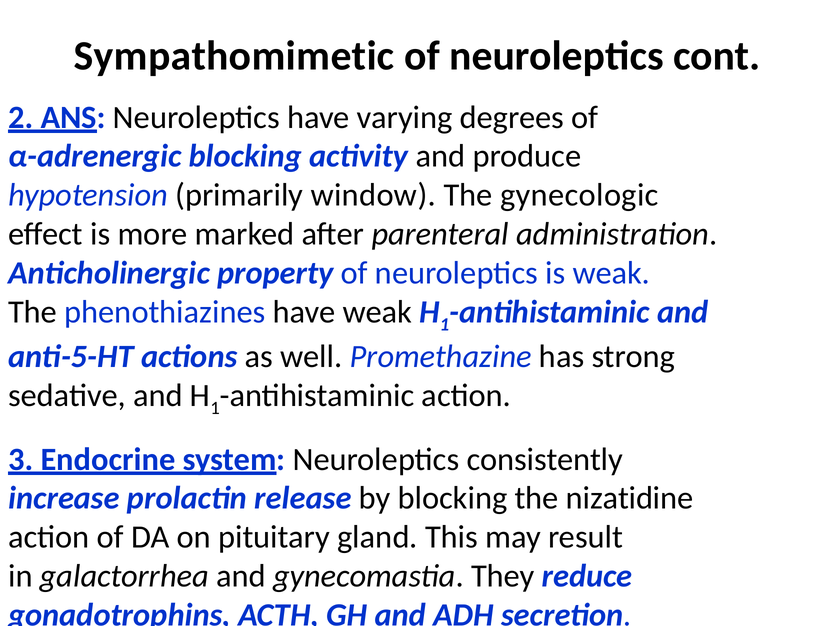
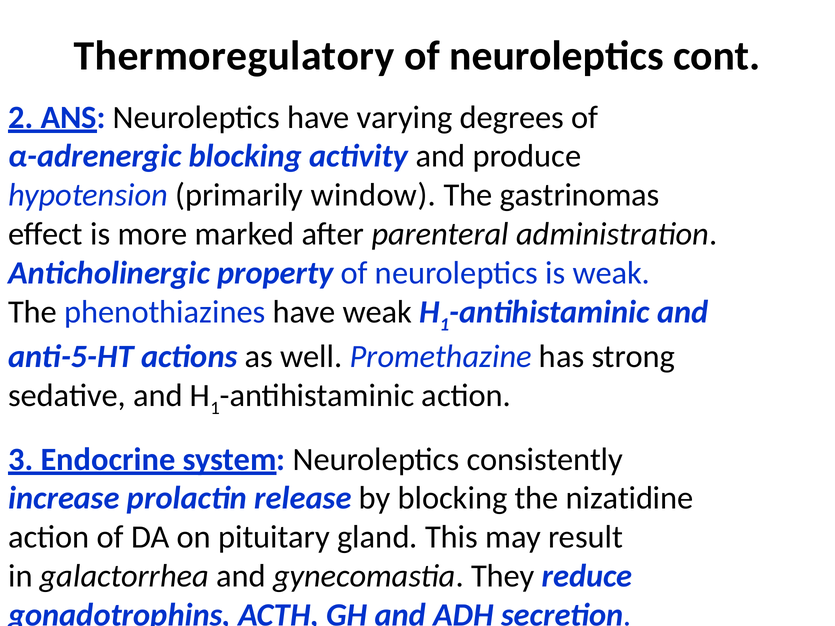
Sympathomimetic: Sympathomimetic -> Thermoregulatory
gynecologic: gynecologic -> gastrinomas
